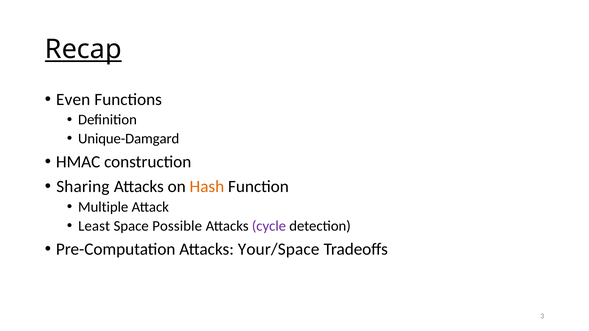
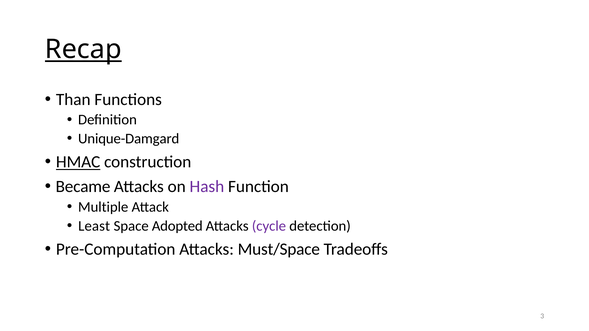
Even: Even -> Than
HMAC underline: none -> present
Sharing: Sharing -> Became
Hash colour: orange -> purple
Possible: Possible -> Adopted
Your/Space: Your/Space -> Must/Space
